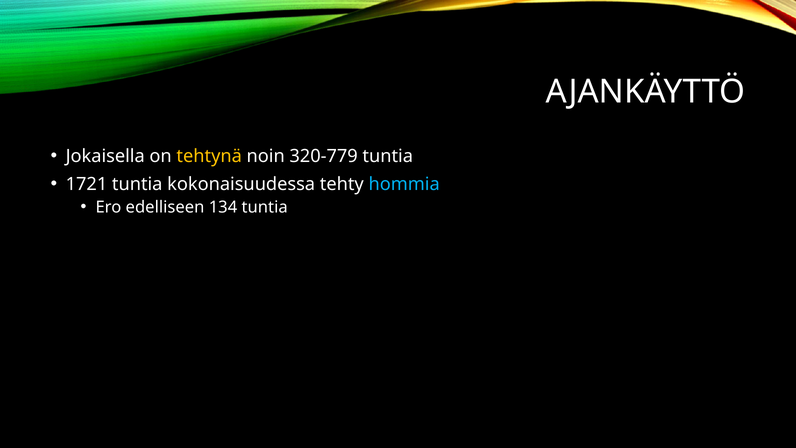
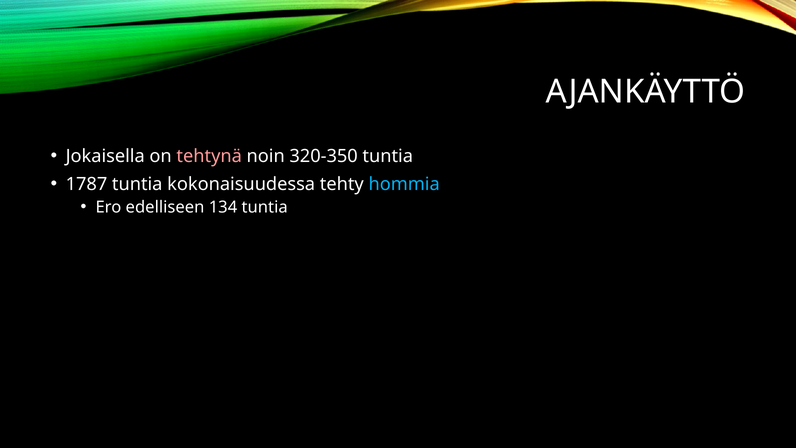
tehtynä colour: yellow -> pink
320-779: 320-779 -> 320-350
1721: 1721 -> 1787
